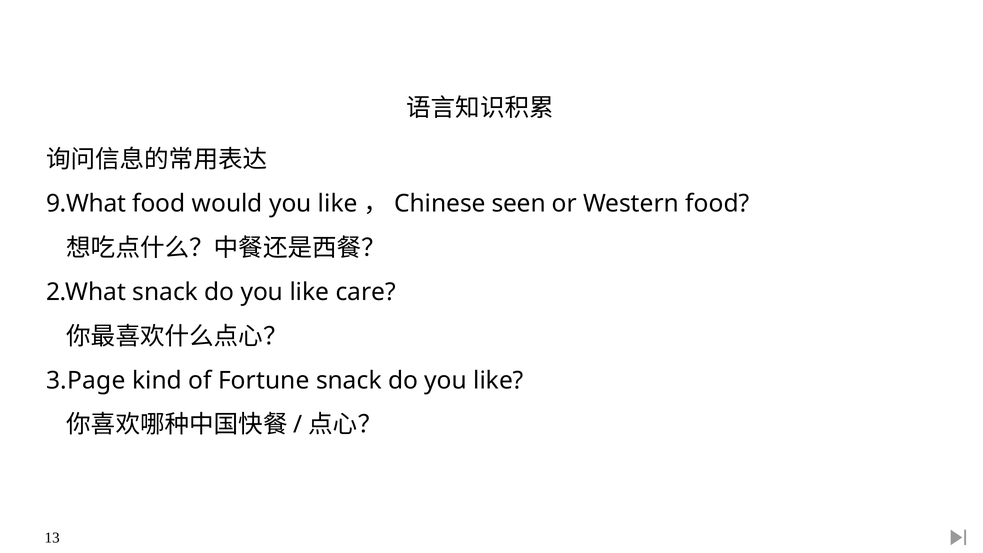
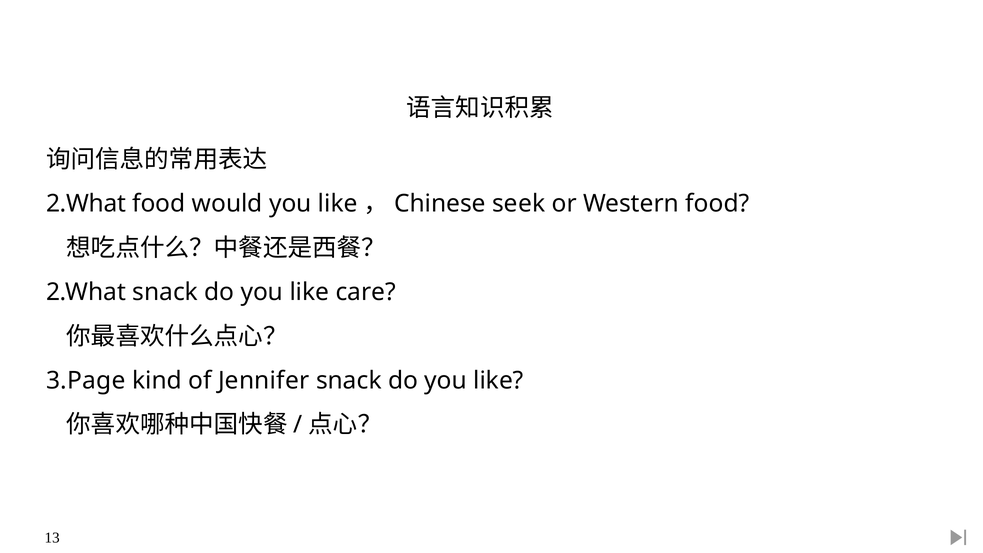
9.What at (86, 204): 9.What -> 2.What
seen: seen -> seek
Fortune: Fortune -> Jennifer
